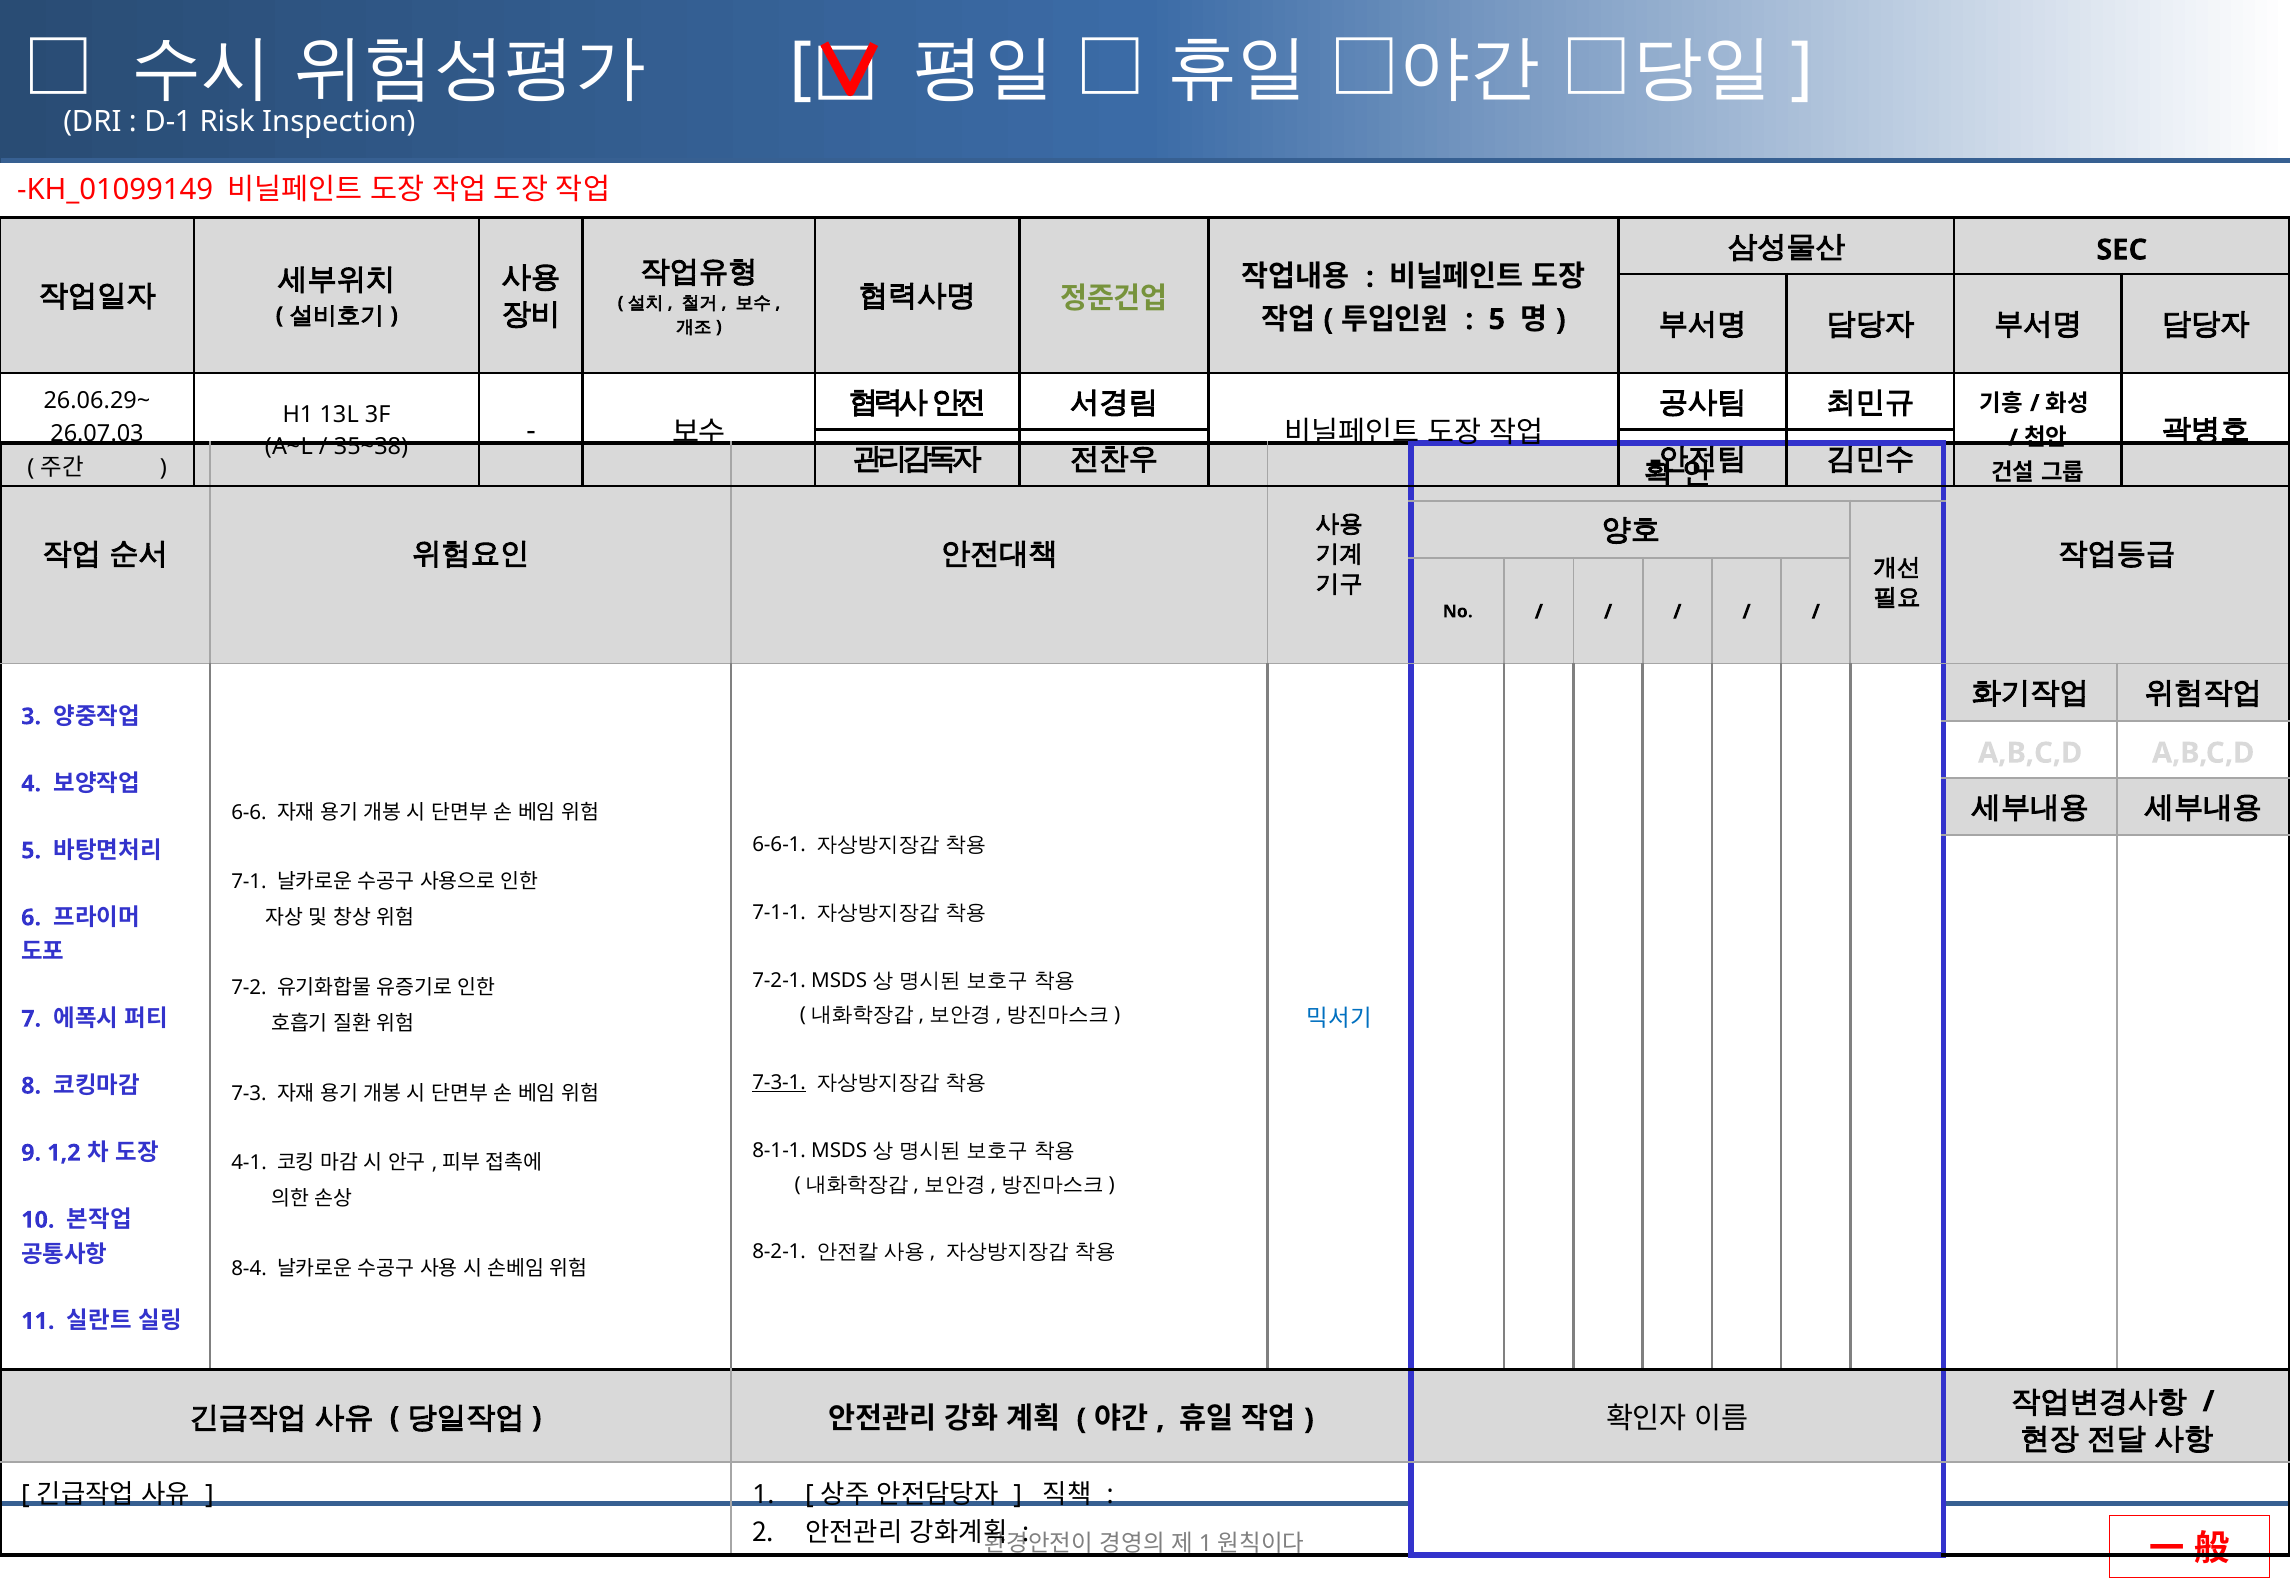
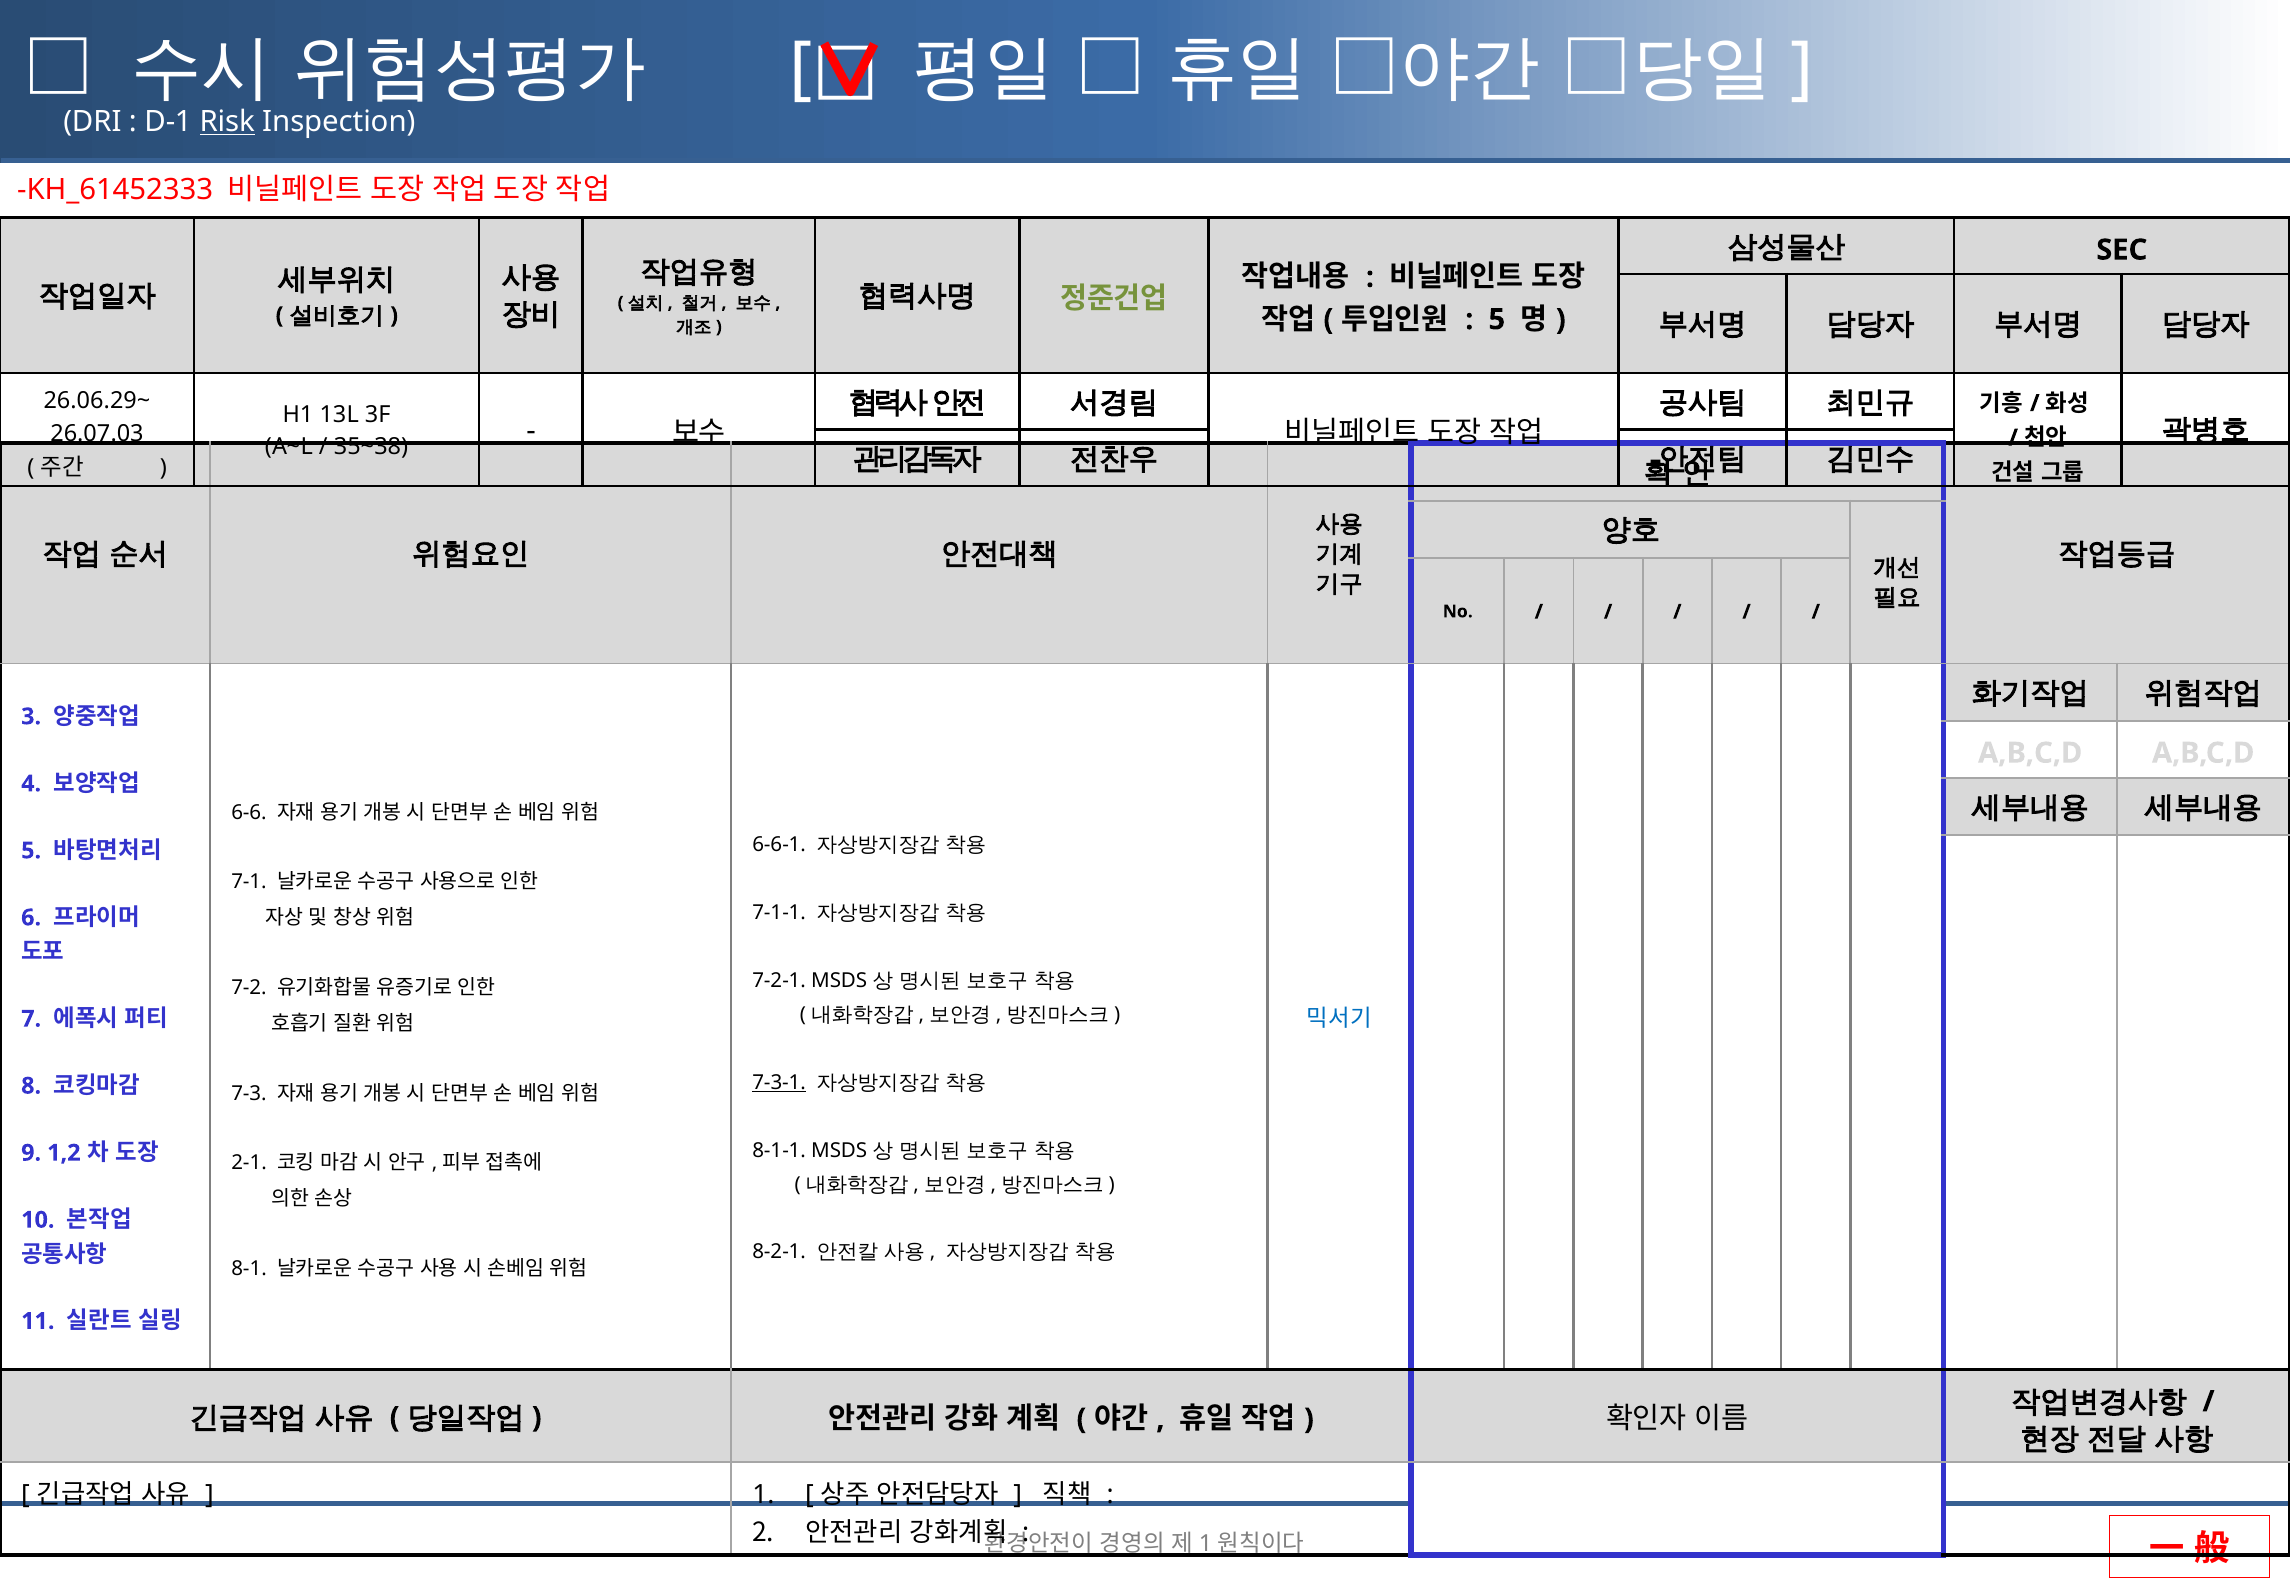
Risk underline: none -> present
KH_01099149: KH_01099149 -> KH_61452333
4-1: 4-1 -> 2-1
8-4: 8-4 -> 8-1
